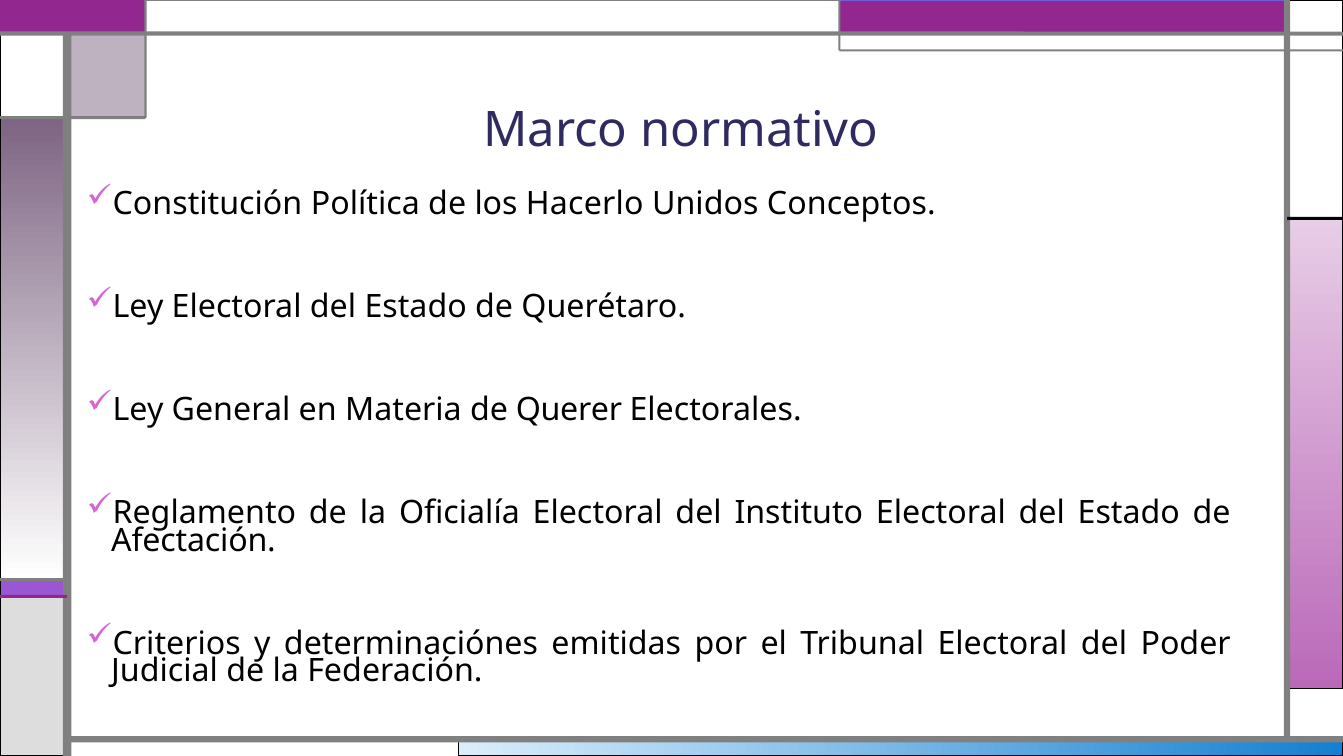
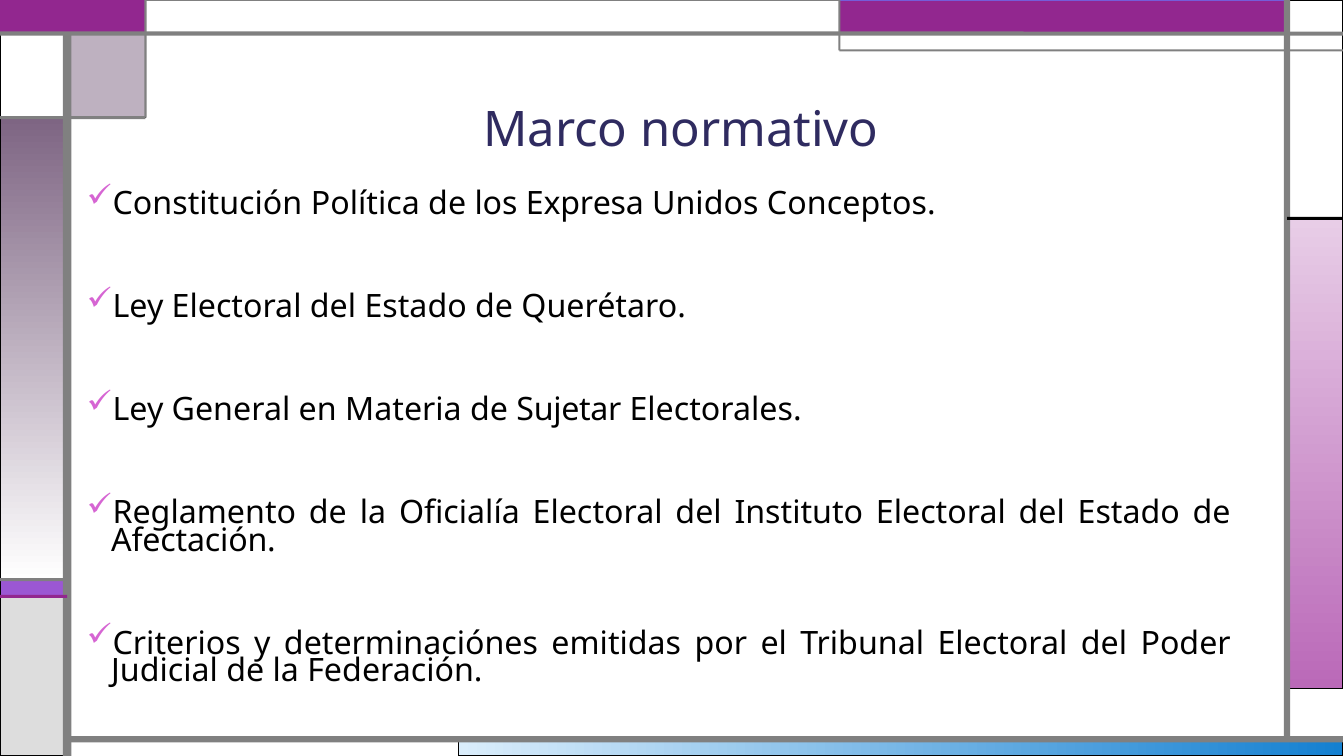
Hacerlo: Hacerlo -> Expresa
Querer: Querer -> Sujetar
